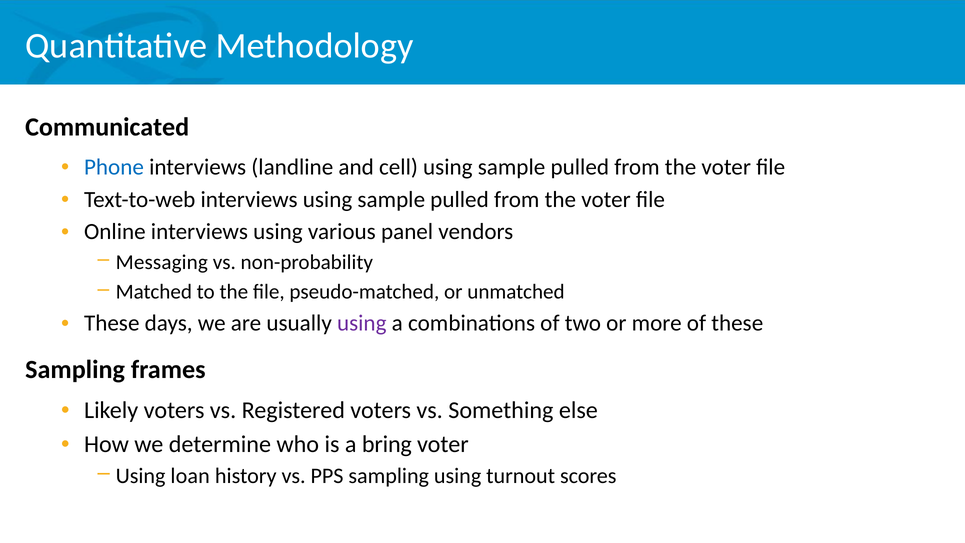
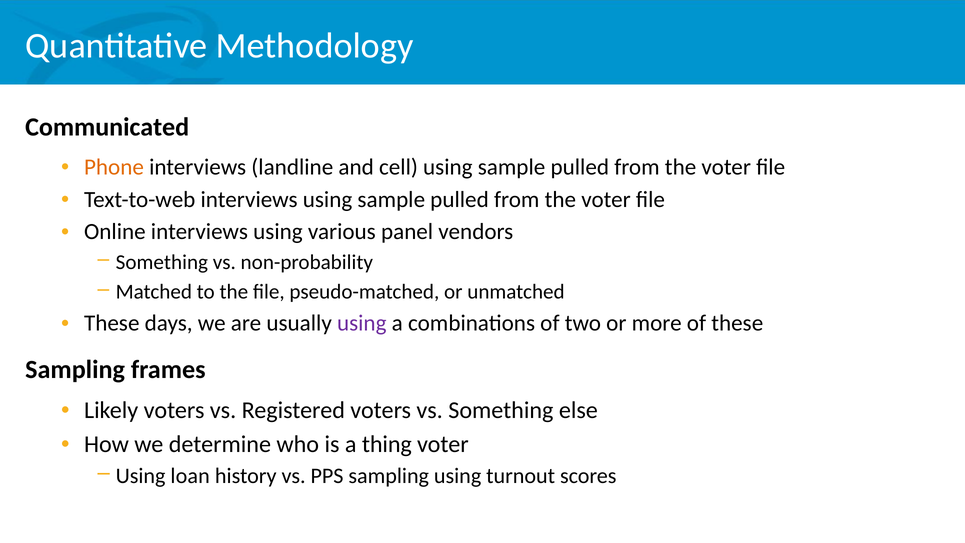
Phone colour: blue -> orange
Messaging at (162, 262): Messaging -> Something
bring: bring -> thing
